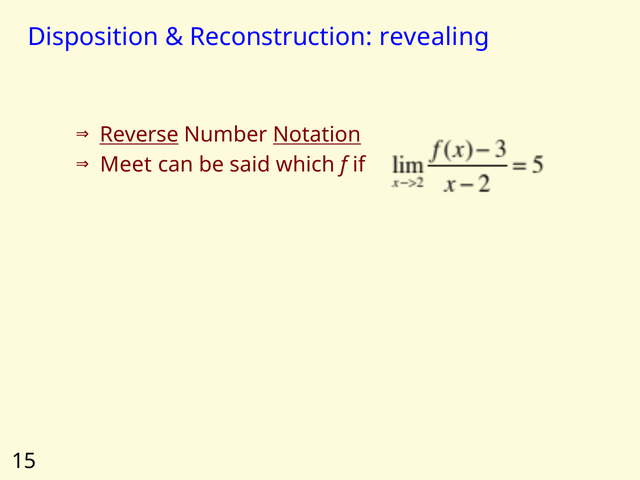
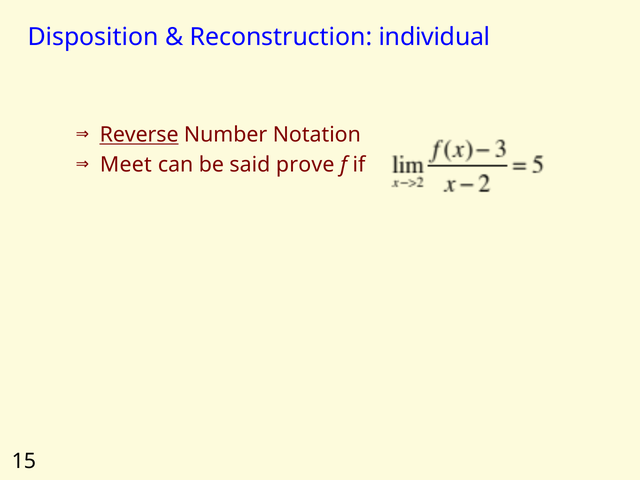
revealing: revealing -> individual
Notation underline: present -> none
which: which -> prove
